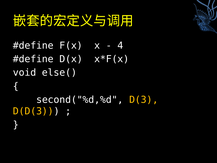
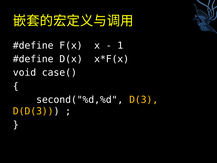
4: 4 -> 1
else(: else( -> case(
